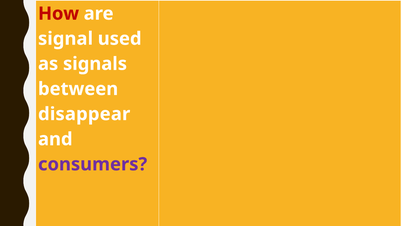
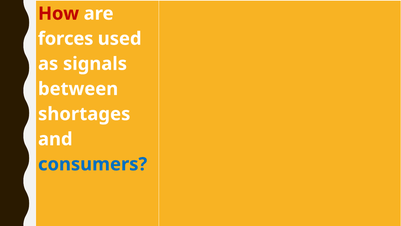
signal: signal -> forces
disappear: disappear -> shortages
consumers colour: purple -> blue
